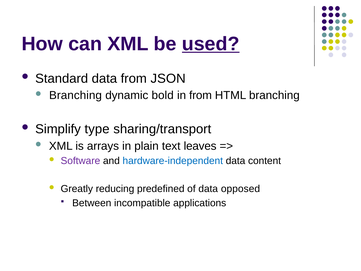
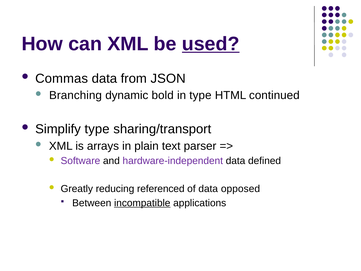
Standard: Standard -> Commas
in from: from -> type
HTML branching: branching -> continued
leaves: leaves -> parser
hardware-independent colour: blue -> purple
content: content -> defined
predefined: predefined -> referenced
incompatible underline: none -> present
